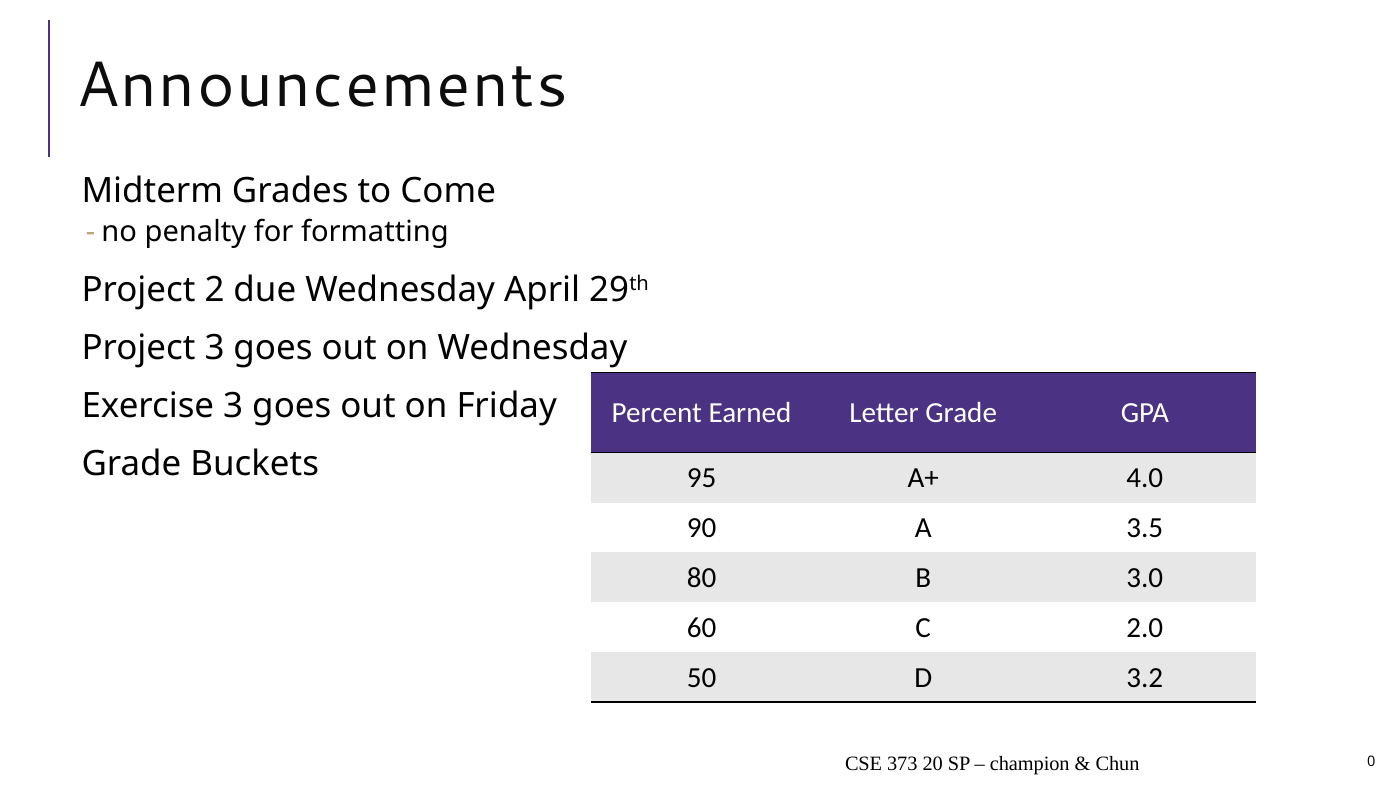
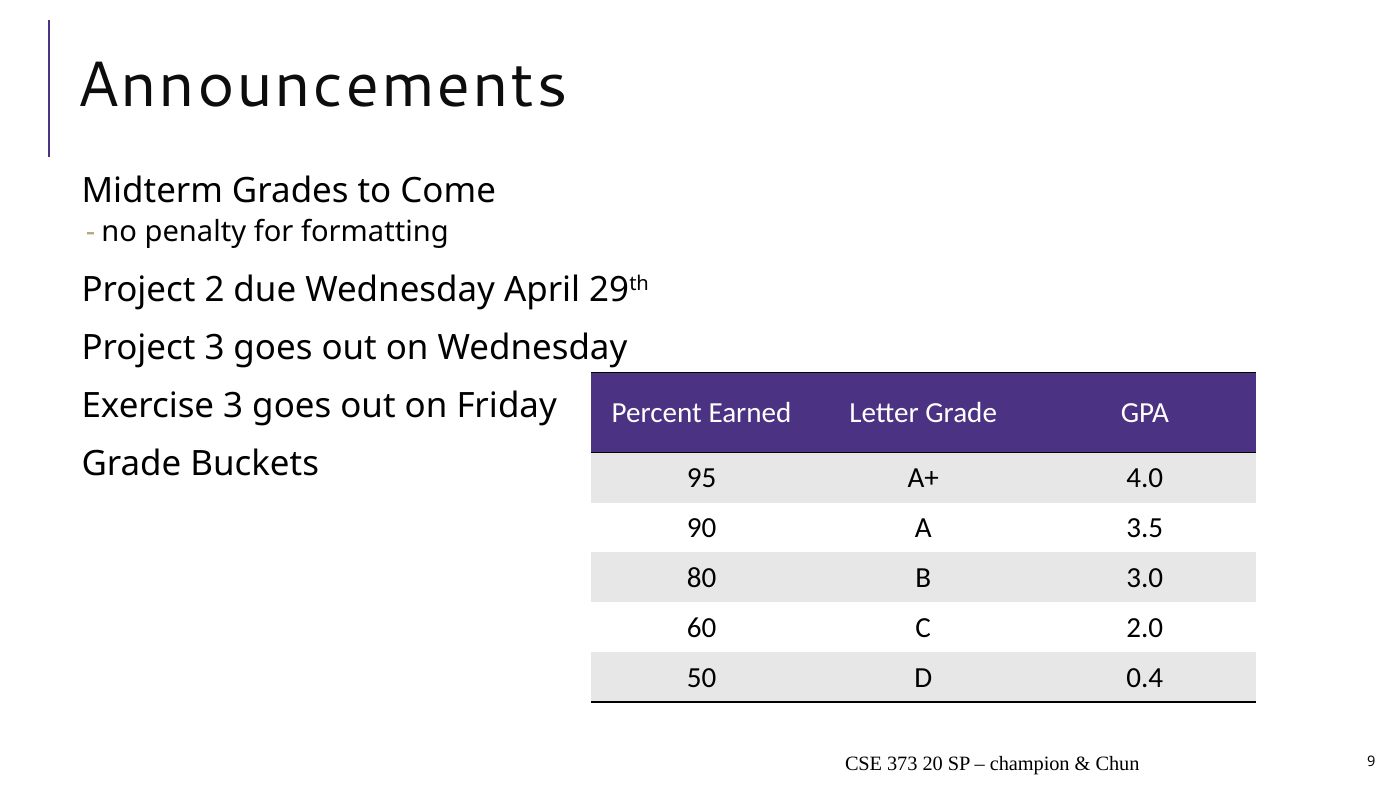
3.2: 3.2 -> 0.4
0: 0 -> 9
